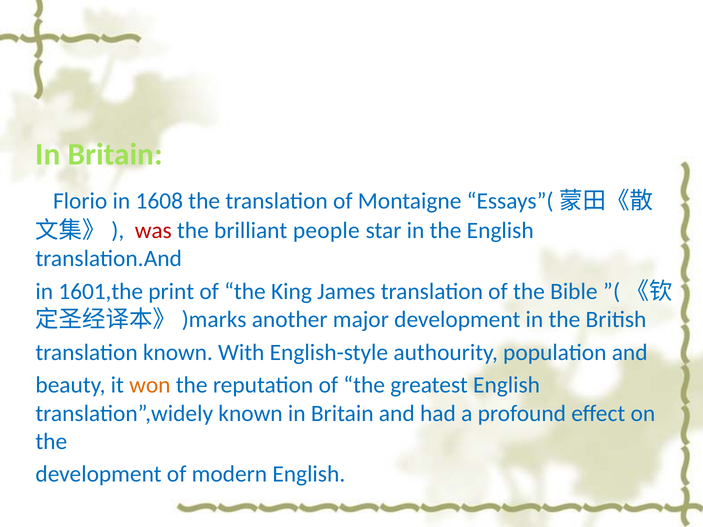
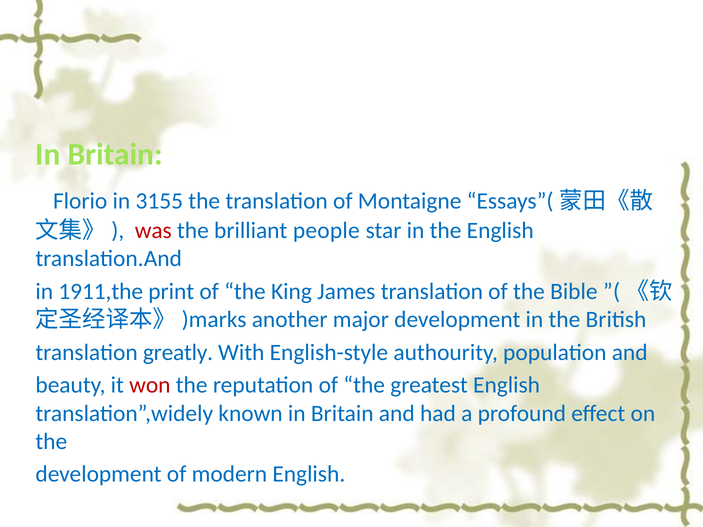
1608: 1608 -> 3155
1601,the: 1601,the -> 1911,the
translation known: known -> greatly
won colour: orange -> red
